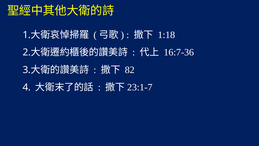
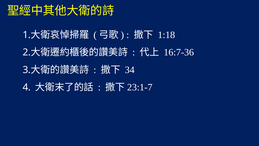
82: 82 -> 34
